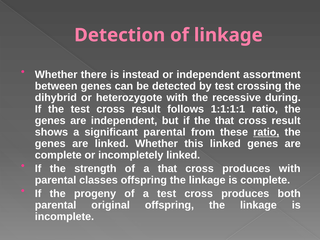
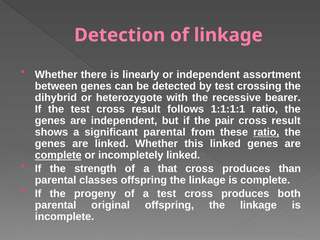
instead: instead -> linearly
during: during -> bearer
the that: that -> pair
complete at (58, 155) underline: none -> present
produces with: with -> than
